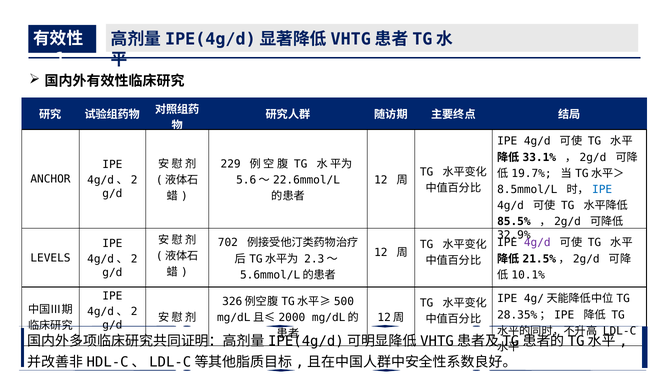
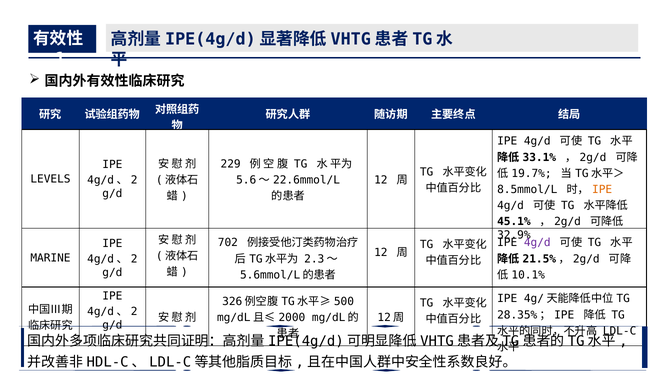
ANCHOR: ANCHOR -> LEVELS
IPE at (602, 189) colour: blue -> orange
85.5%: 85.5% -> 45.1%
LEVELS: LEVELS -> MARINE
